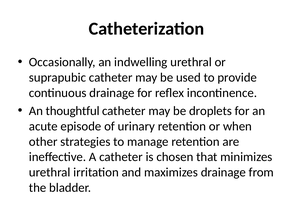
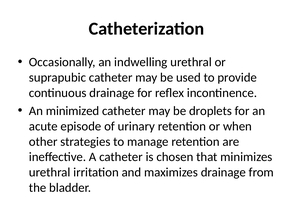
thoughtful: thoughtful -> minimized
